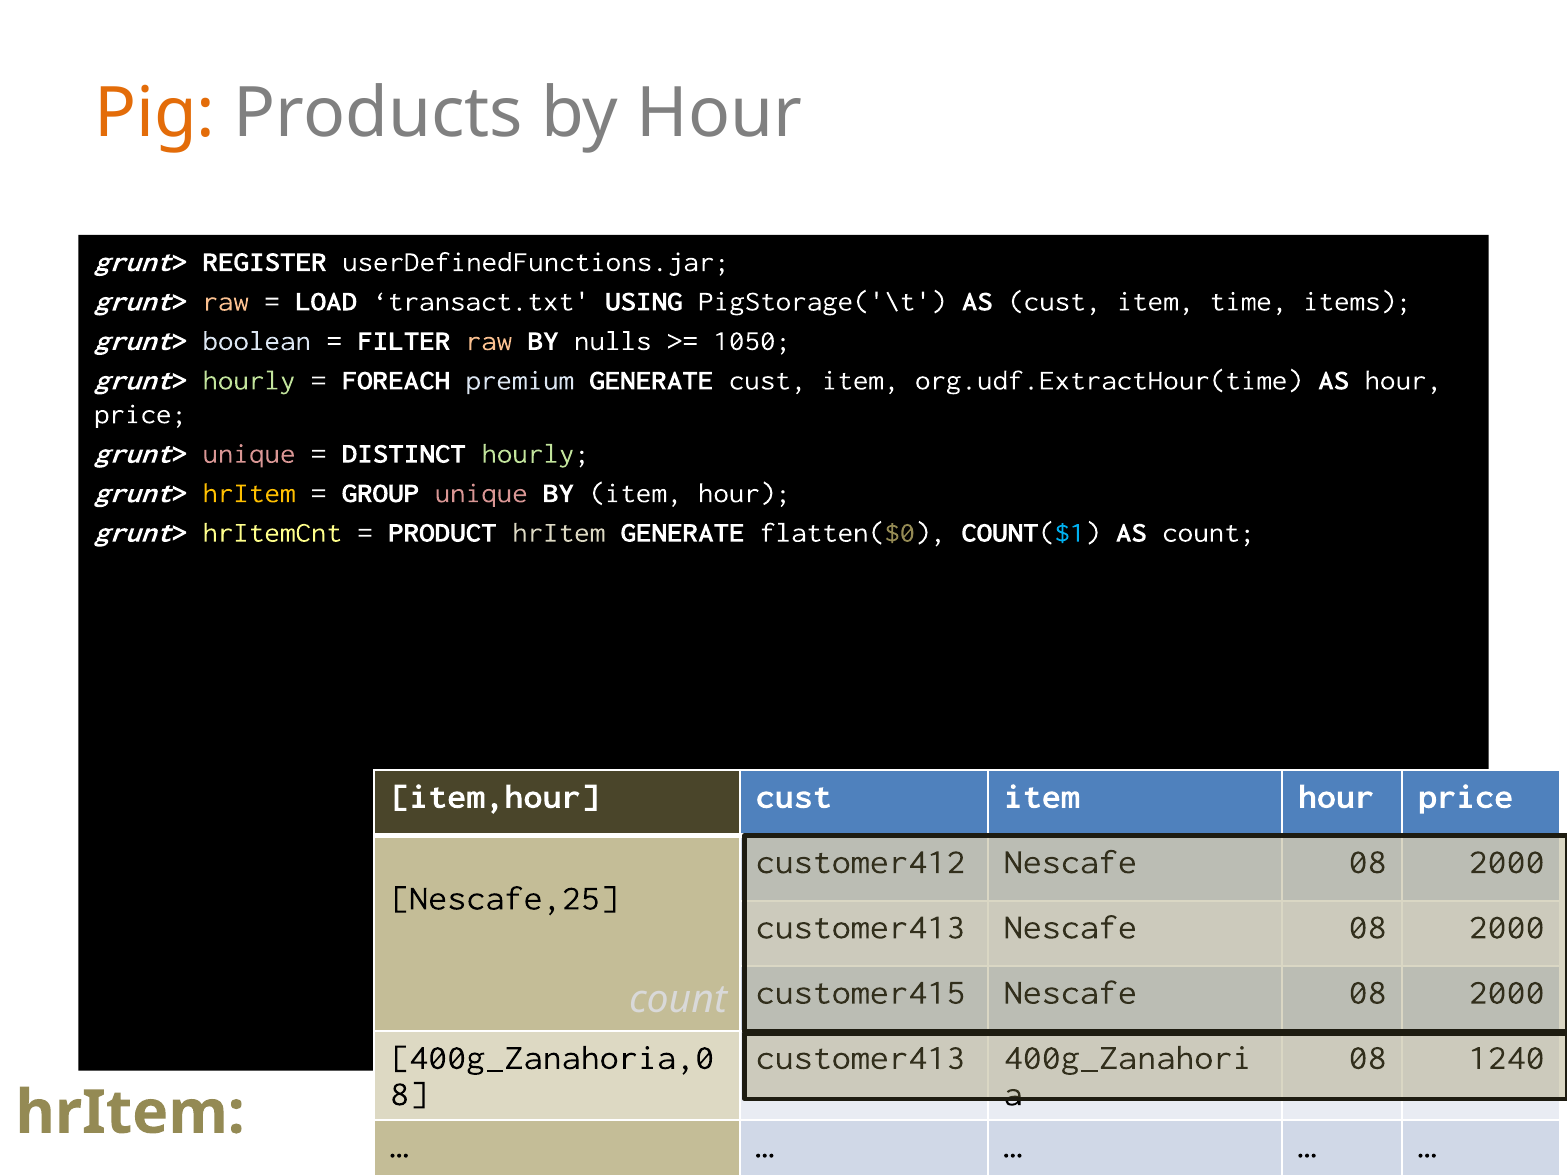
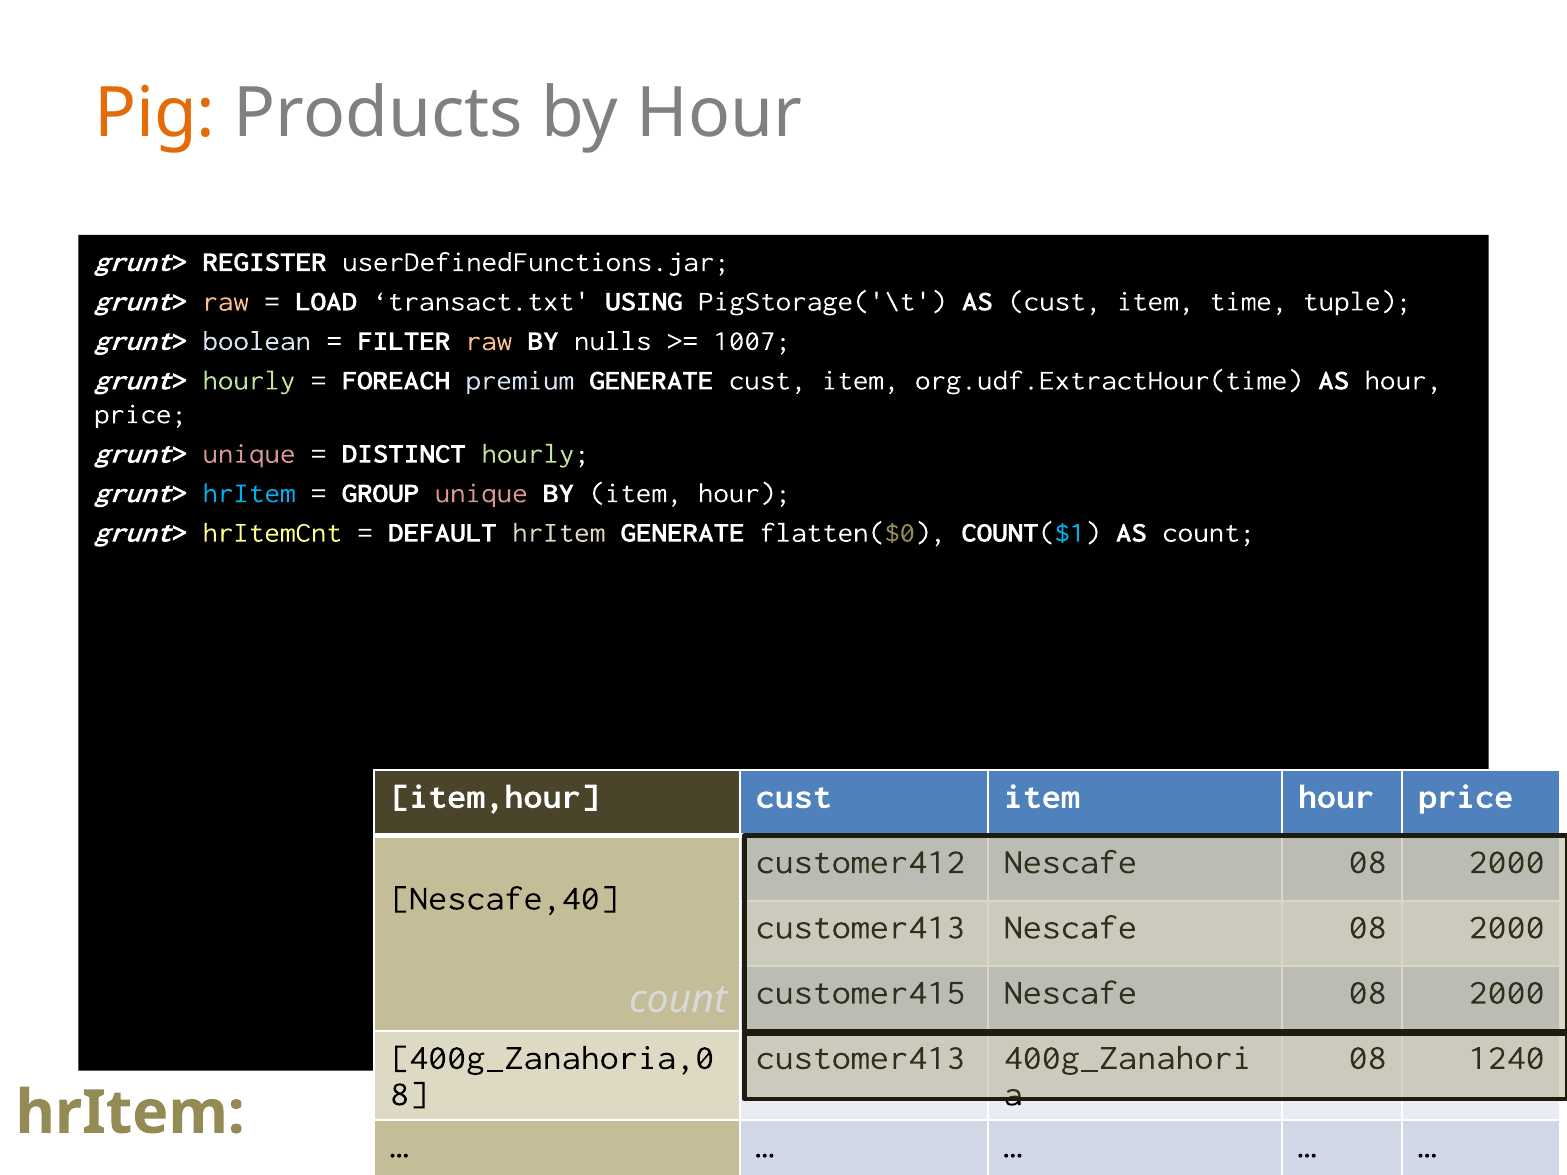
items: items -> tuple
1050: 1050 -> 1007
hrItem at (249, 493) colour: yellow -> light blue
PRODUCT: PRODUCT -> DEFAULT
Nescafe,25: Nescafe,25 -> Nescafe,40
